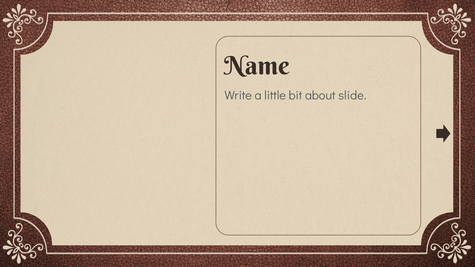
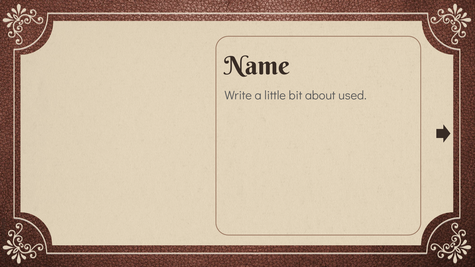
slide: slide -> used
